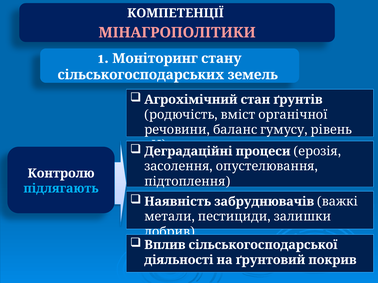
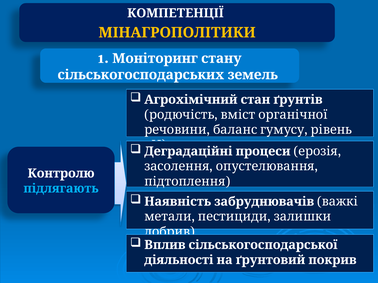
МІНАГРОПОЛІТИКИ colour: pink -> yellow
